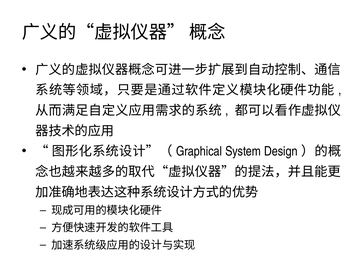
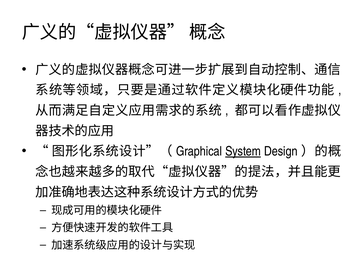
System underline: none -> present
